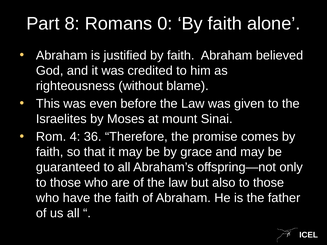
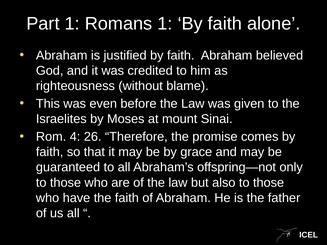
Part 8: 8 -> 1
Romans 0: 0 -> 1
36: 36 -> 26
